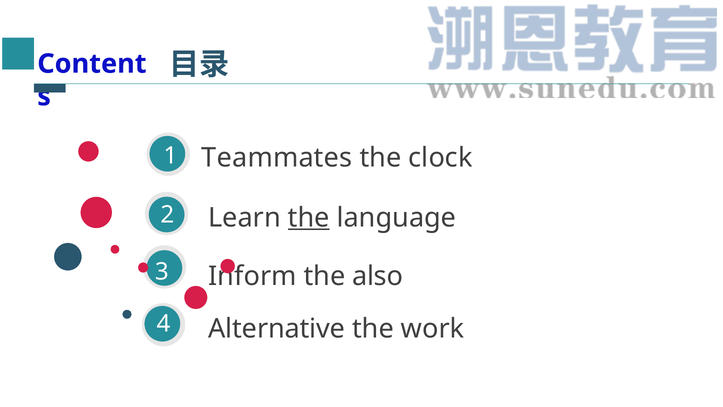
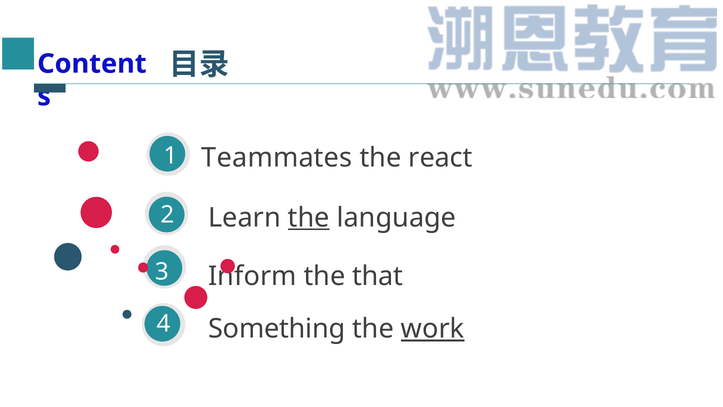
clock: clock -> react
also: also -> that
Alternative: Alternative -> Something
work underline: none -> present
